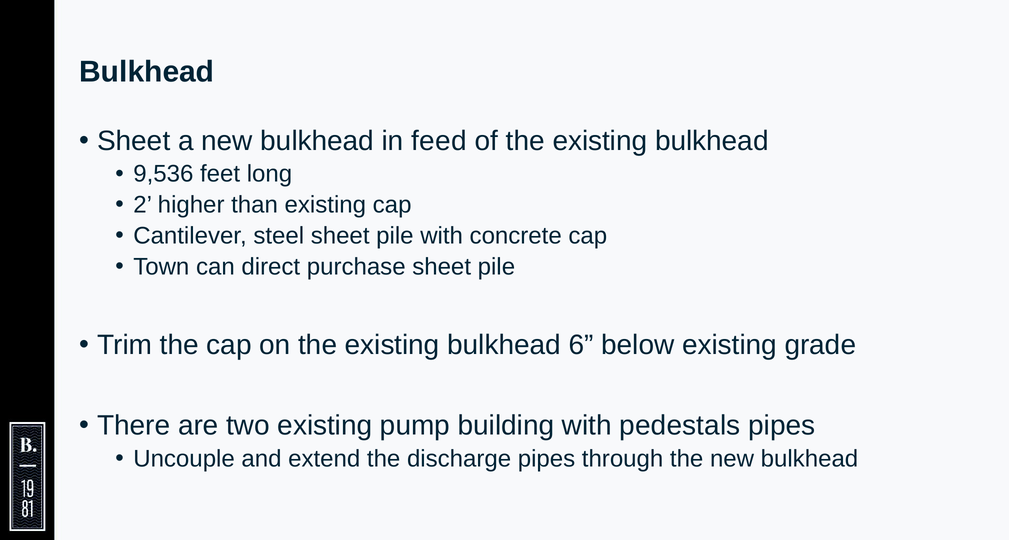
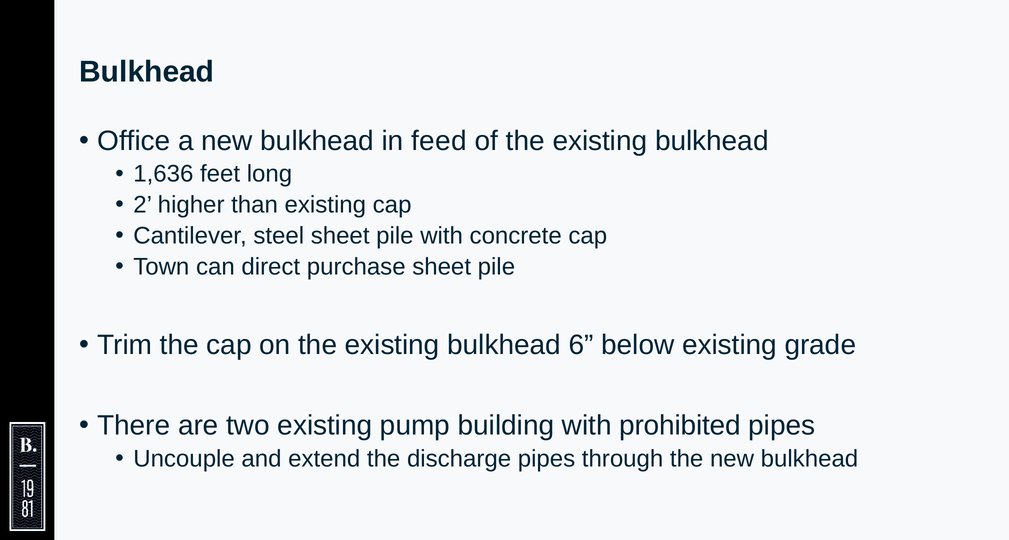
Sheet at (134, 141): Sheet -> Office
9,536: 9,536 -> 1,636
pedestals: pedestals -> prohibited
